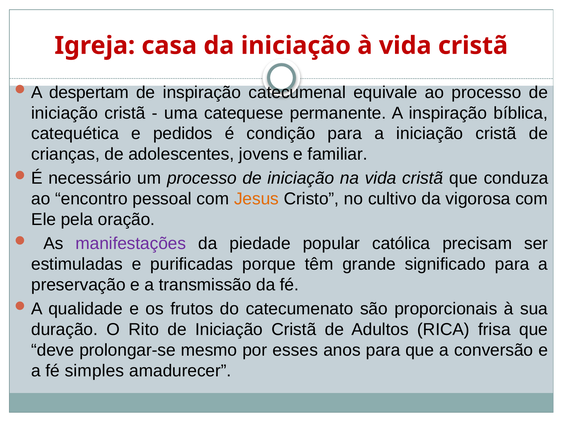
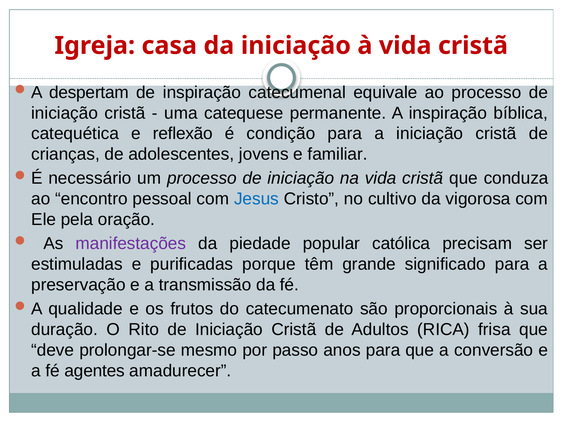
pedidos: pedidos -> reflexão
Jesus colour: orange -> blue
esses: esses -> passo
simples: simples -> agentes
